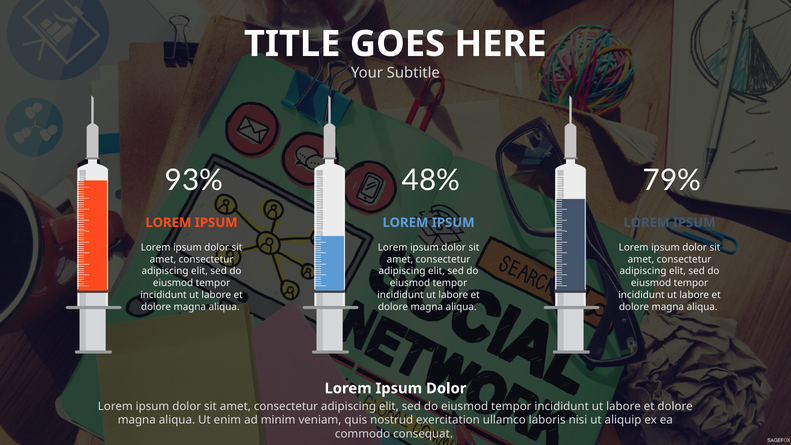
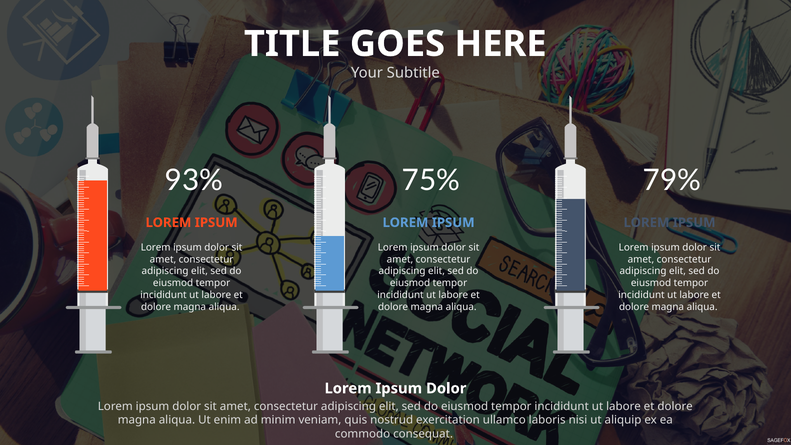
48%: 48% -> 75%
